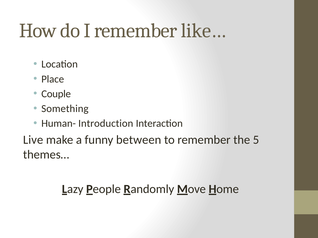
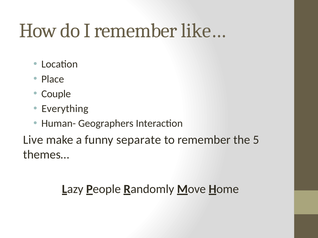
Something: Something -> Everything
Introduction: Introduction -> Geographers
between: between -> separate
